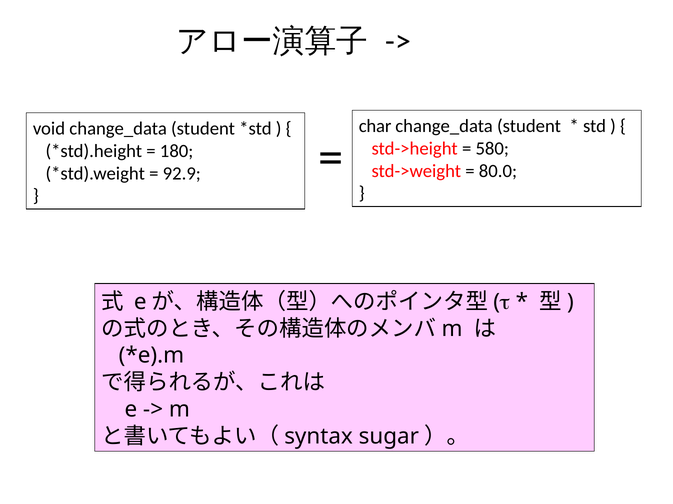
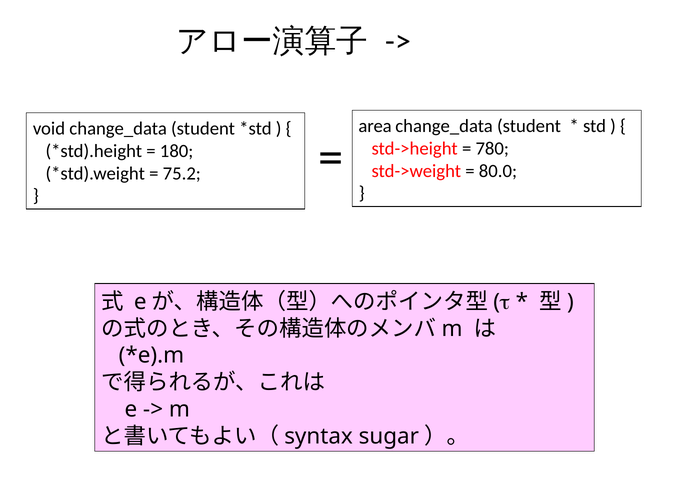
char: char -> area
580: 580 -> 780
92.9: 92.9 -> 75.2
